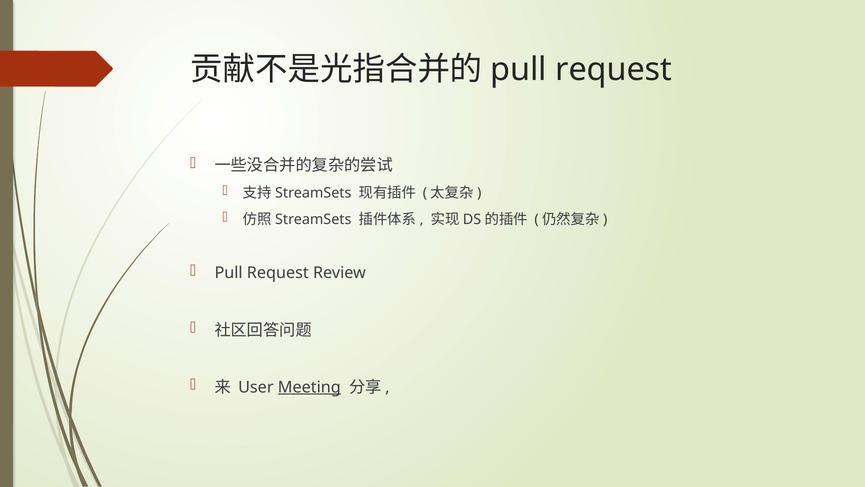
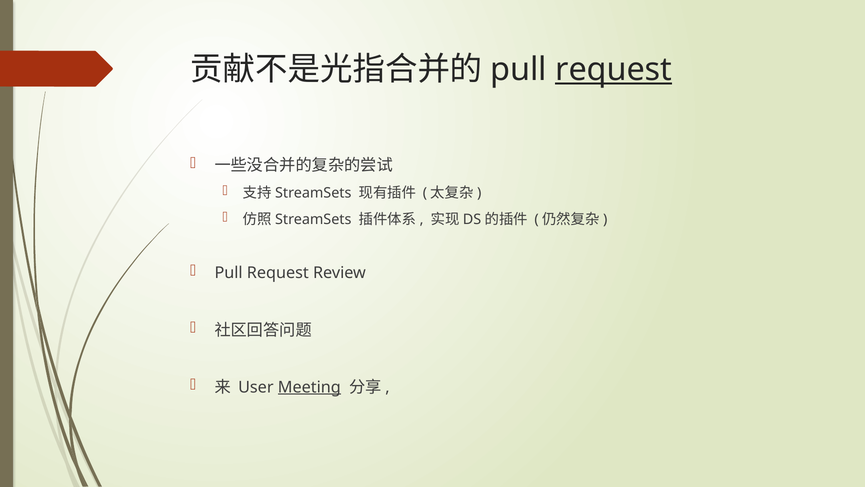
request at (614, 69) underline: none -> present
